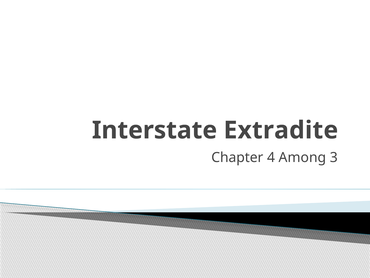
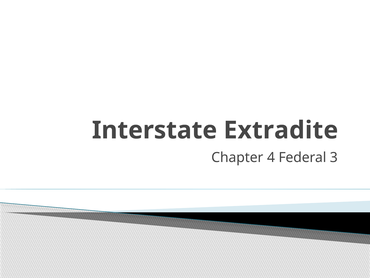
Among: Among -> Federal
